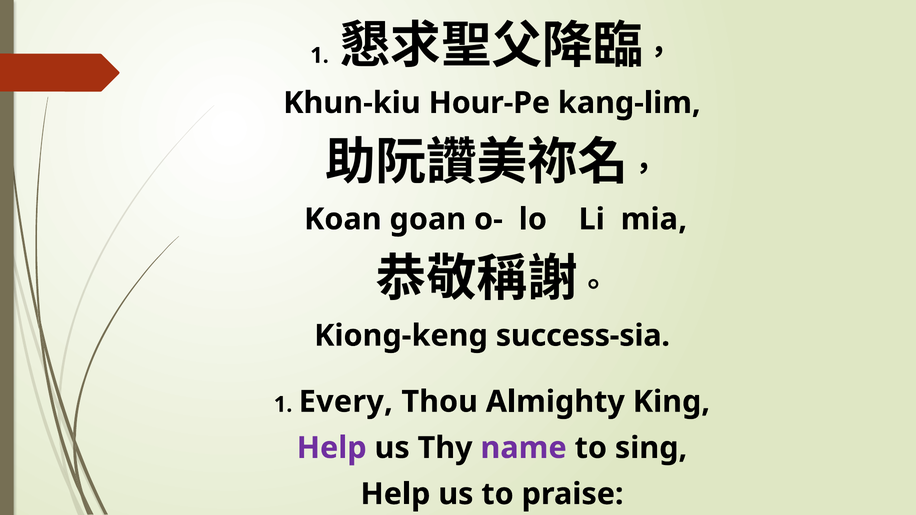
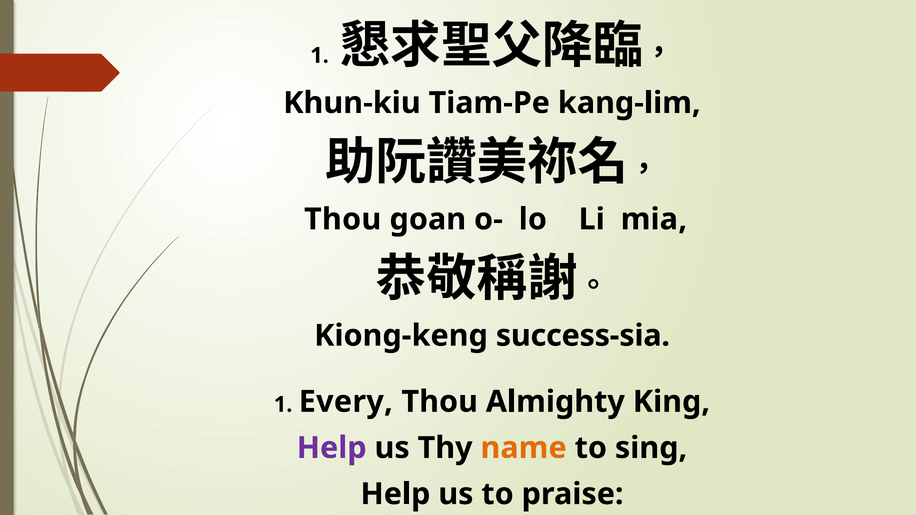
Hour-Pe: Hour-Pe -> Tiam-Pe
Koan at (343, 219): Koan -> Thou
name colour: purple -> orange
